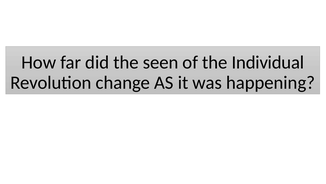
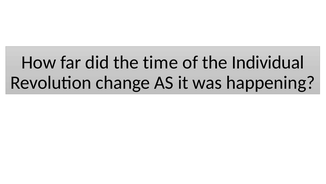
seen: seen -> time
